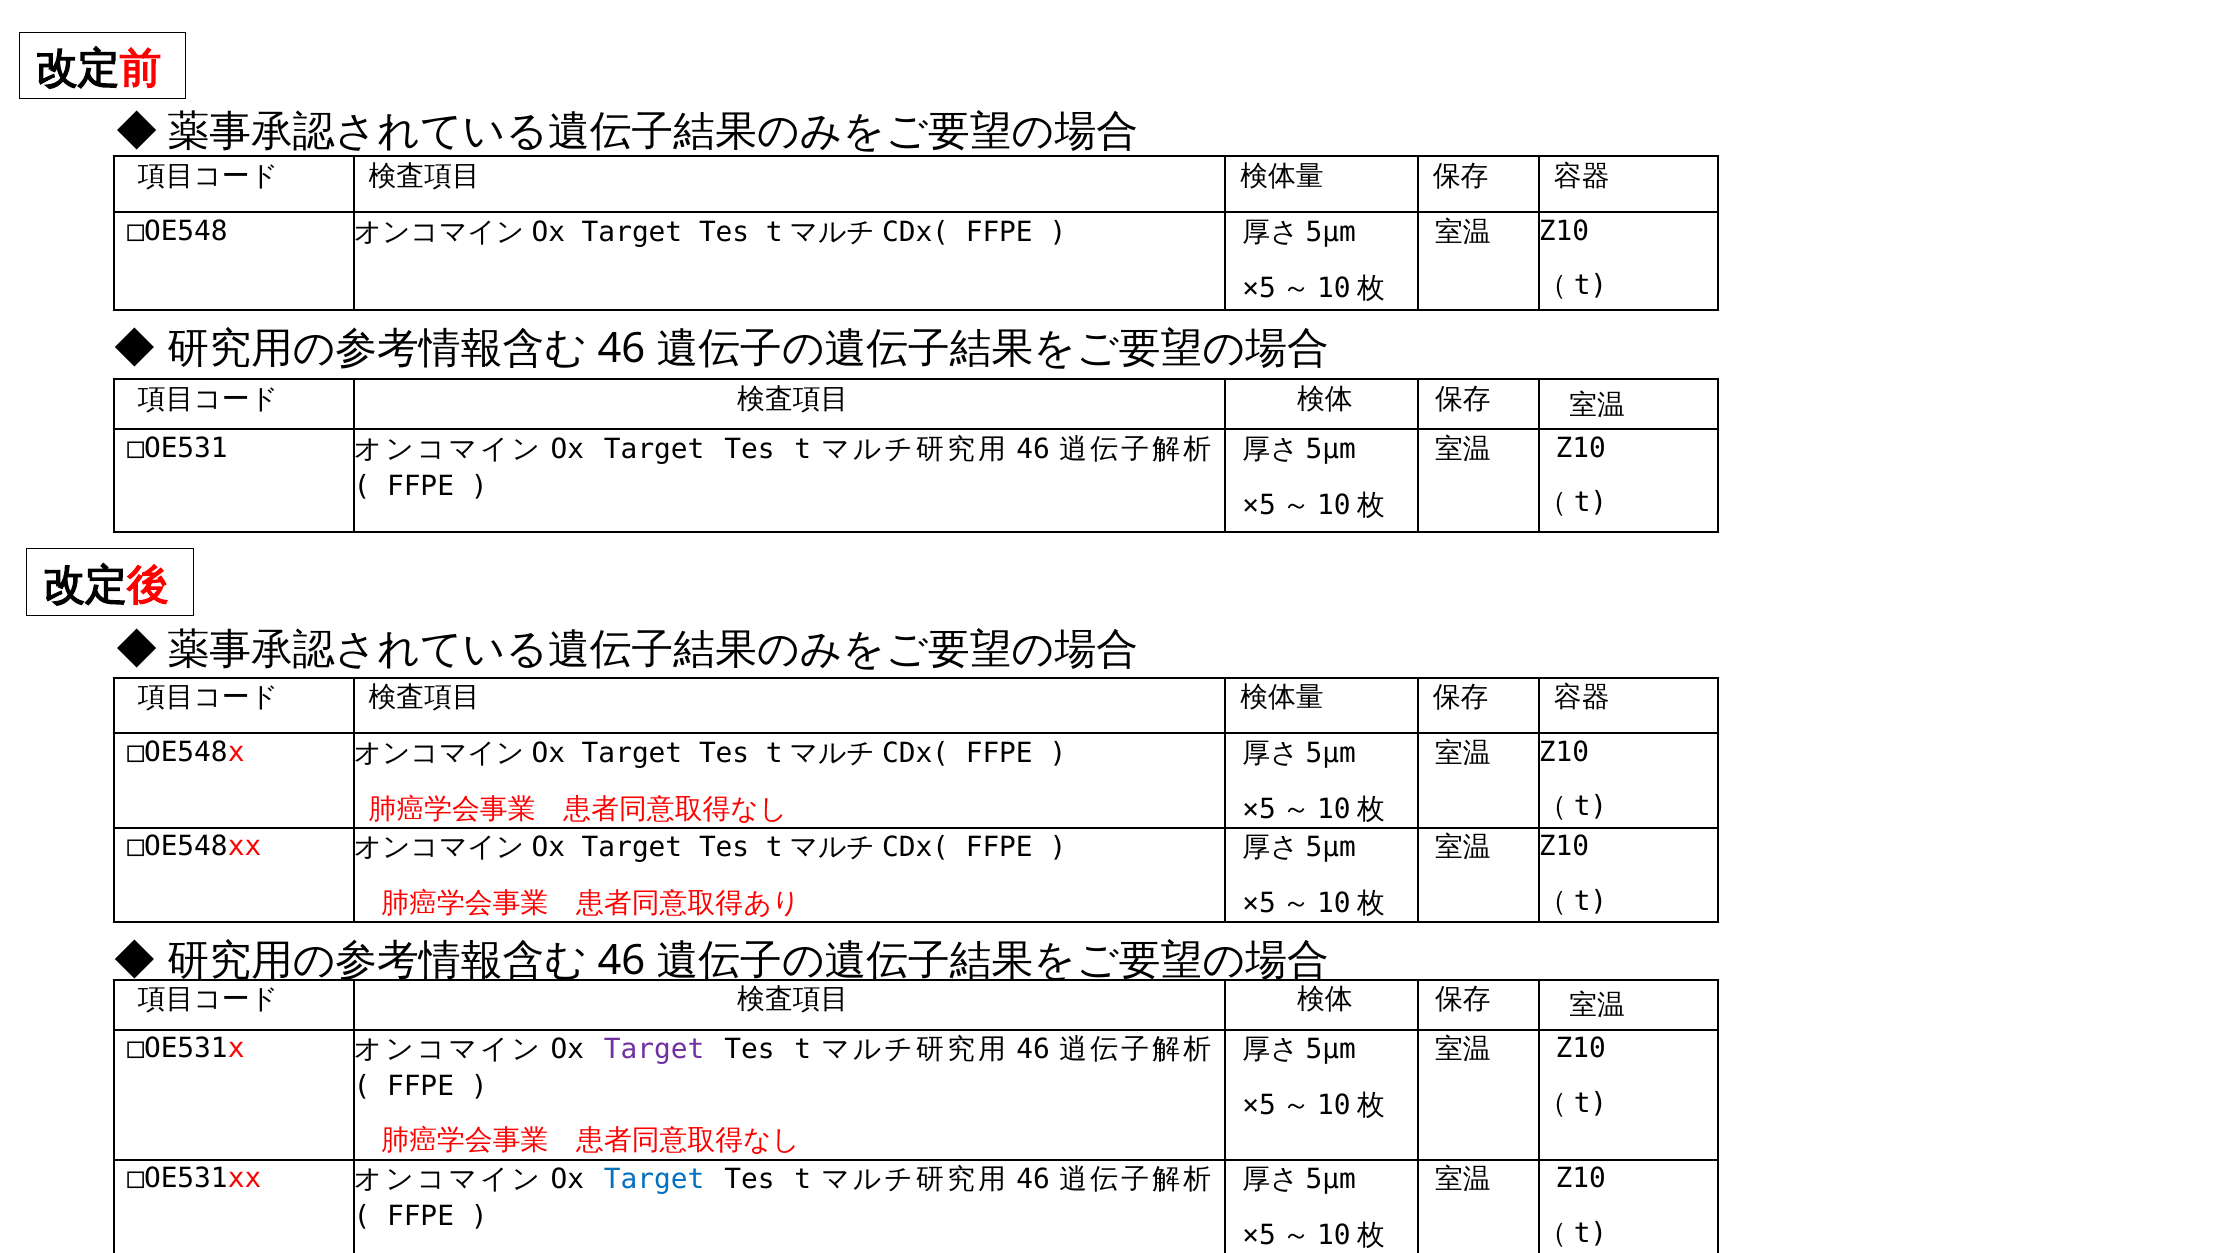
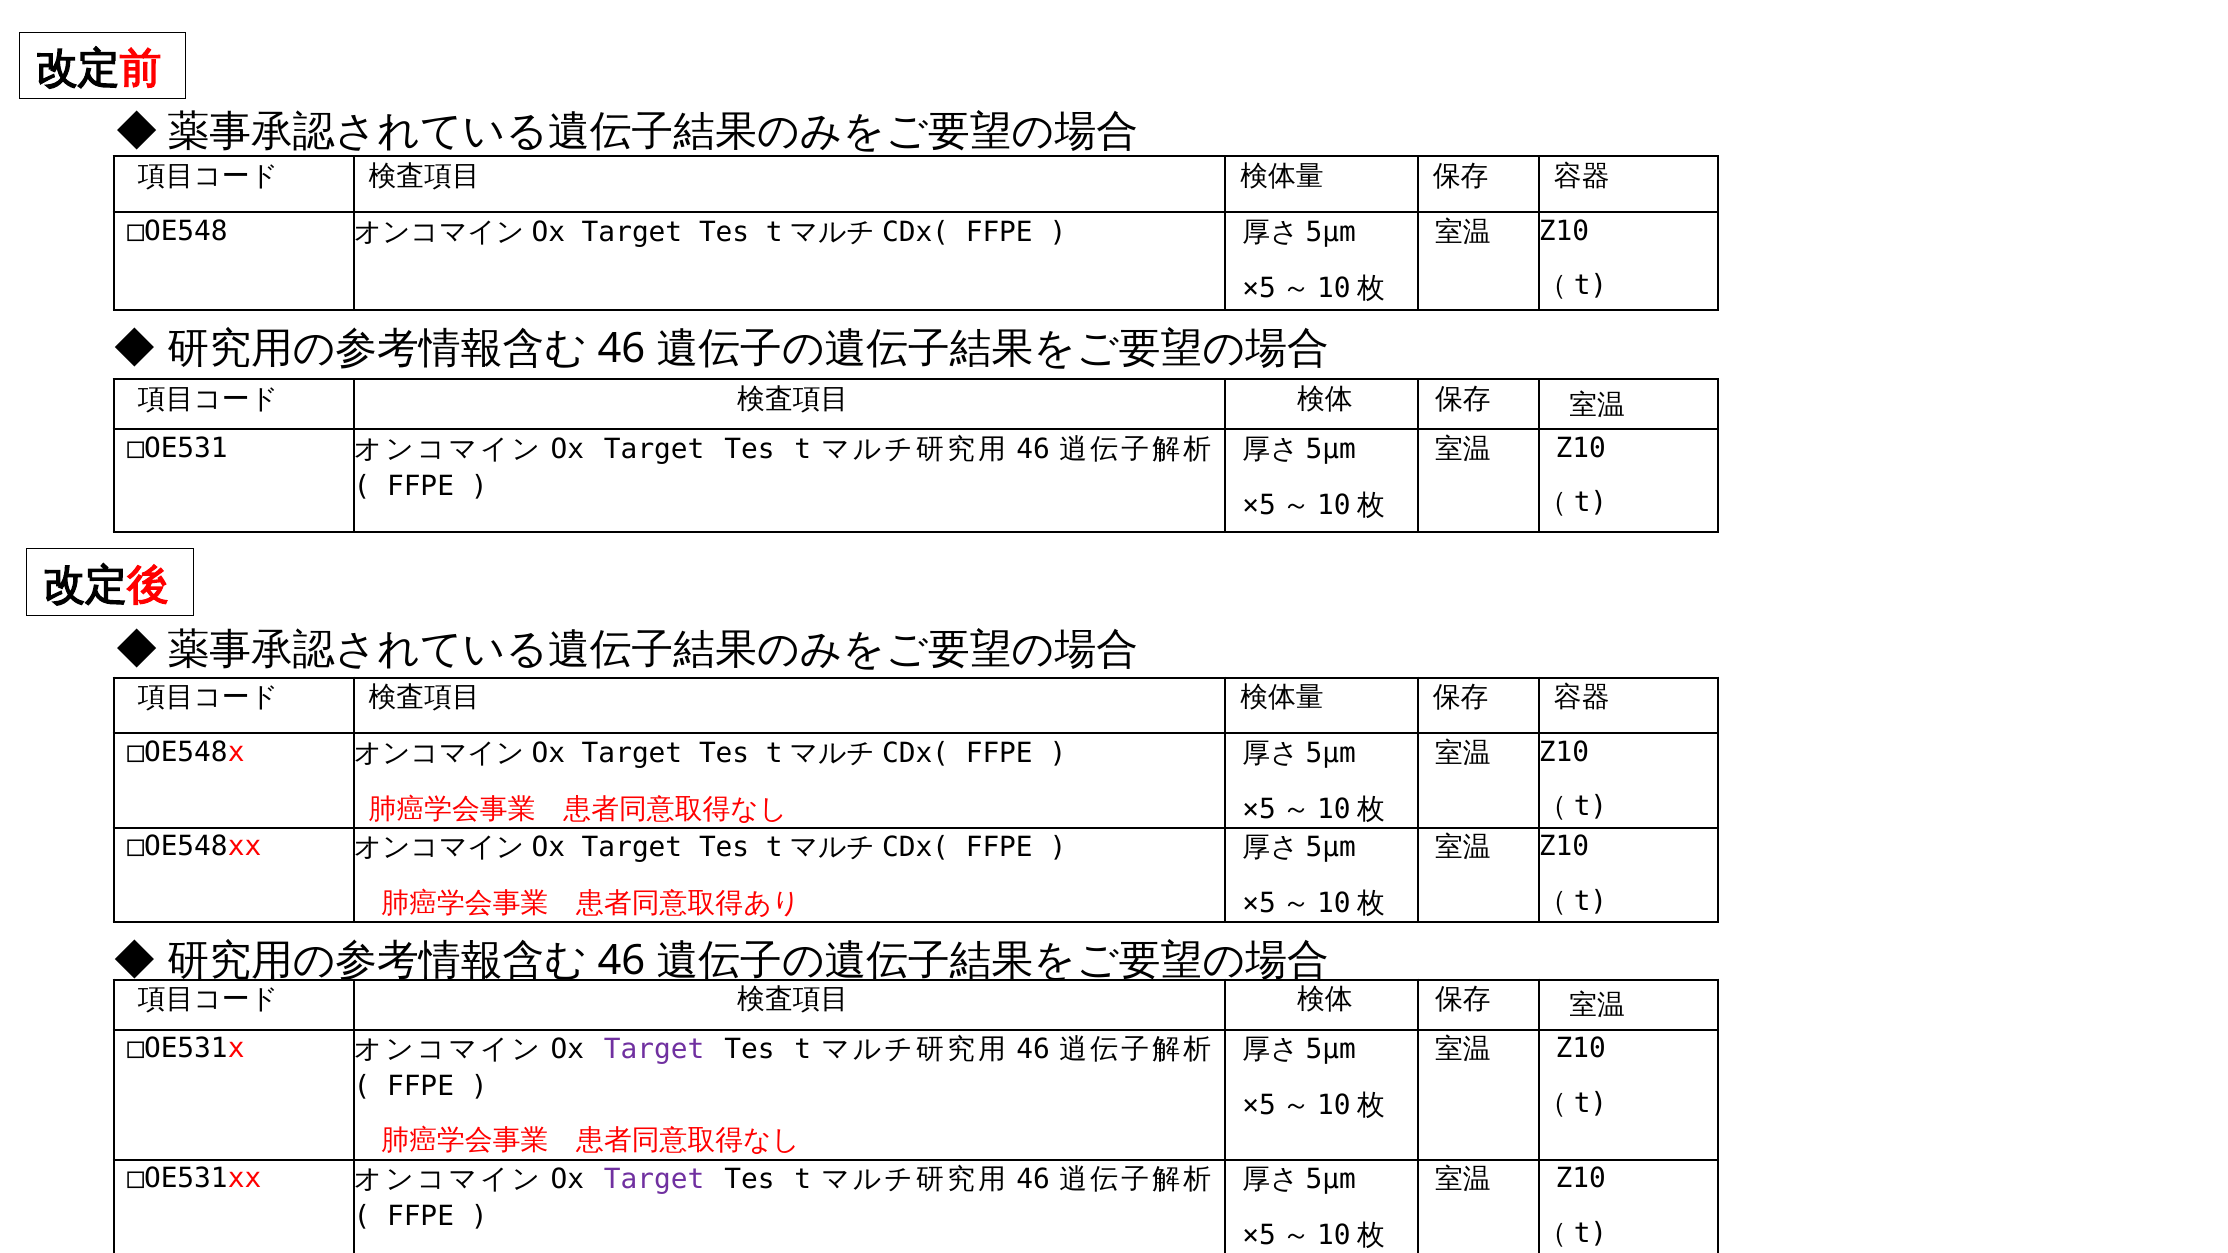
Target at (654, 1180) colour: blue -> purple
